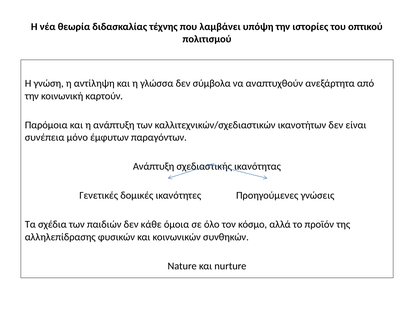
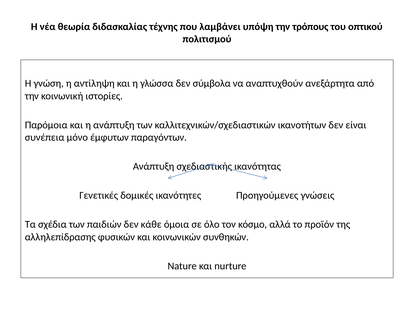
ιστορίες: ιστορίες -> τρόπους
καρτούν: καρτούν -> ιστορίες
